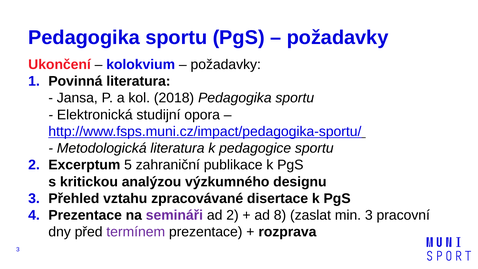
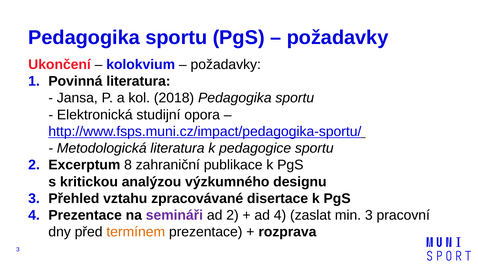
5: 5 -> 8
ad 8: 8 -> 4
termínem colour: purple -> orange
